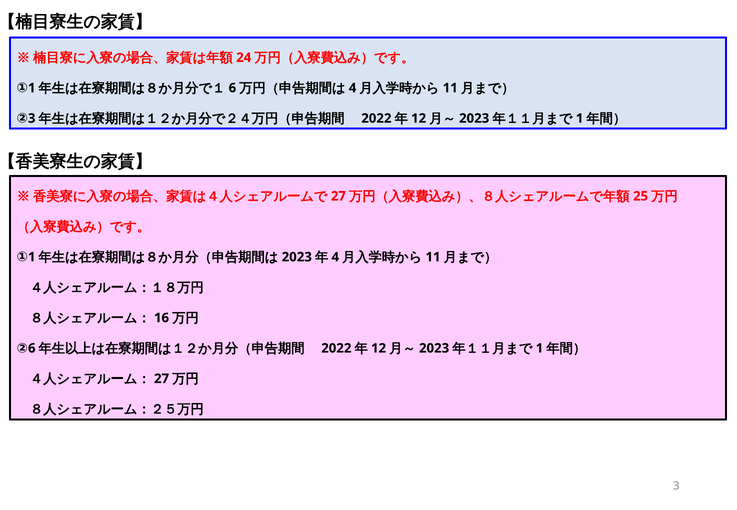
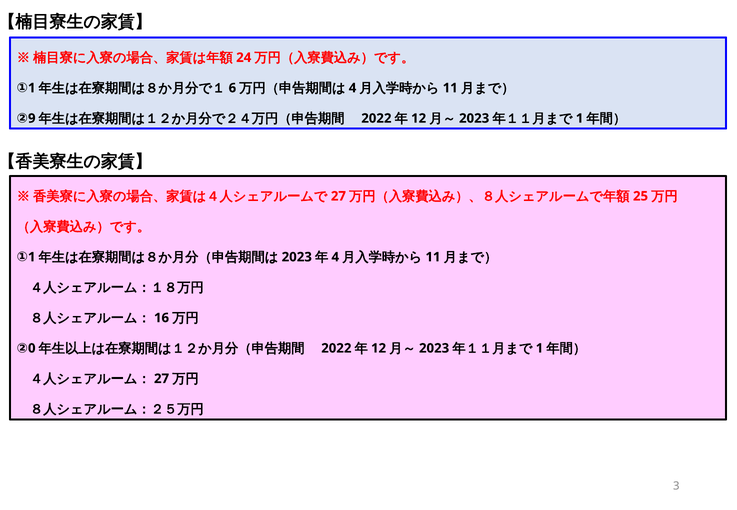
3 at (32, 118): 3 -> 9
6 at (32, 348): 6 -> 0
